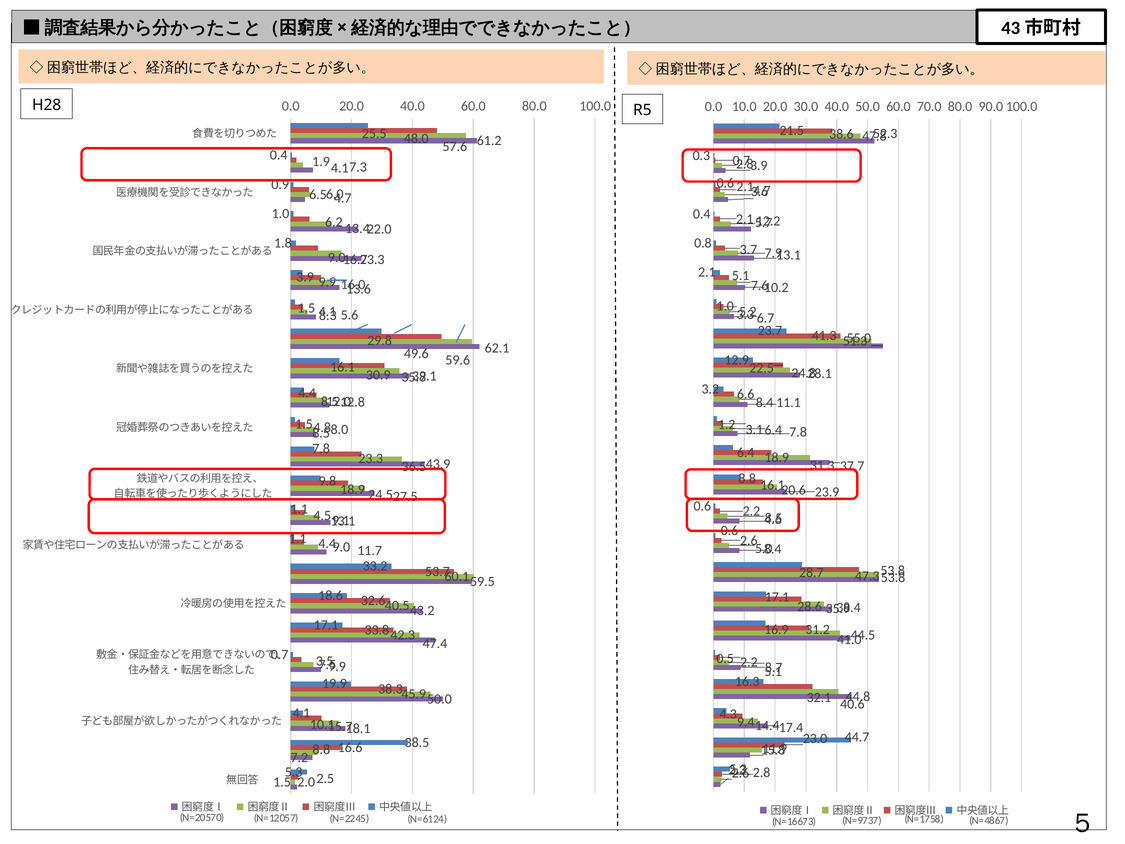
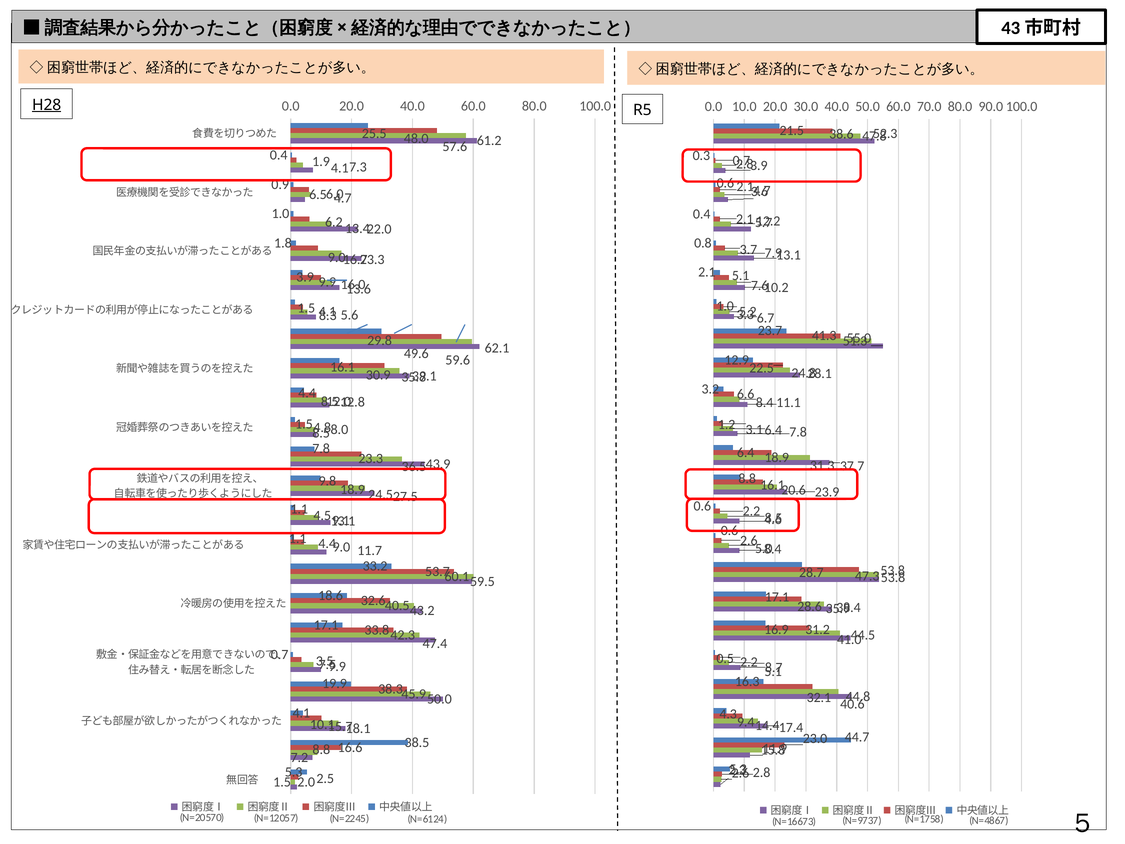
H28 underline: none -> present
